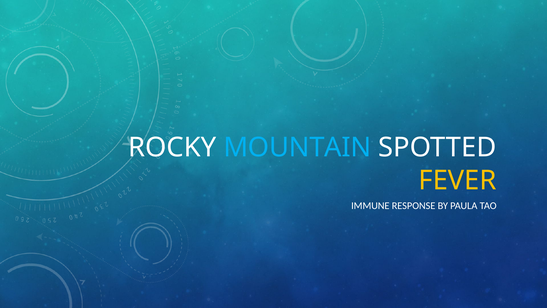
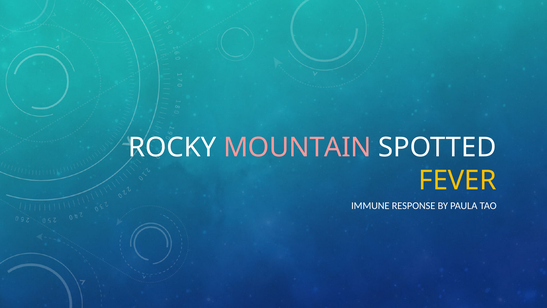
MOUNTAIN colour: light blue -> pink
